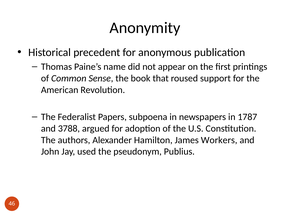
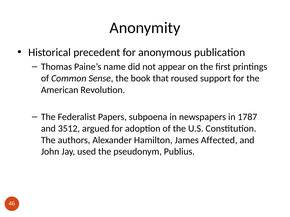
3788: 3788 -> 3512
Workers: Workers -> Affected
